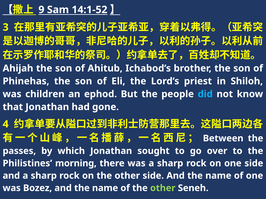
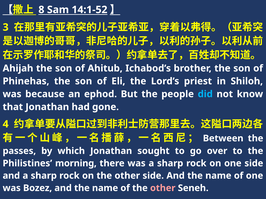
9: 9 -> 8
children: children -> because
other at (163, 188) colour: light green -> pink
